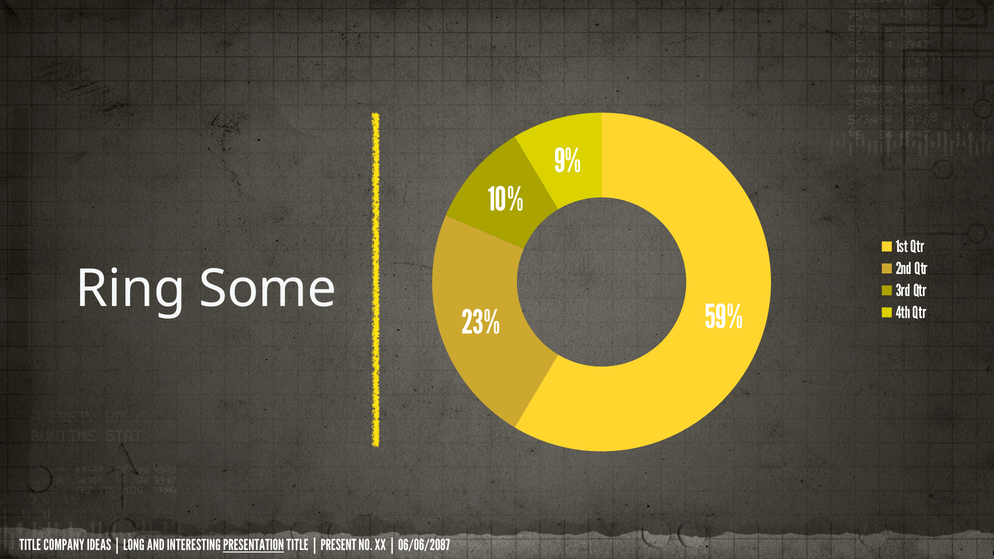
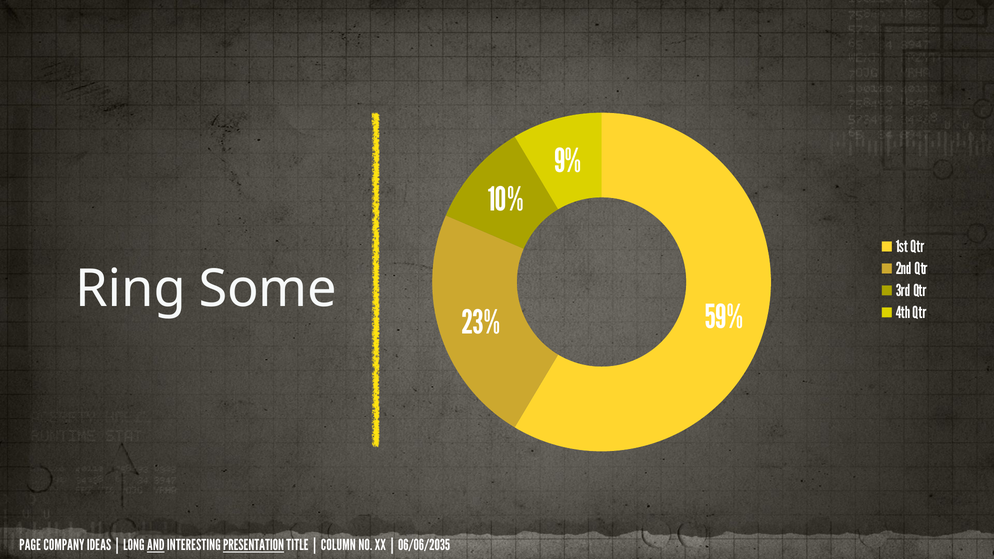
TITLE at (30, 546): TITLE -> PAGE
AND underline: none -> present
PRESENT: PRESENT -> COLUMN
06/06/2087: 06/06/2087 -> 06/06/2035
